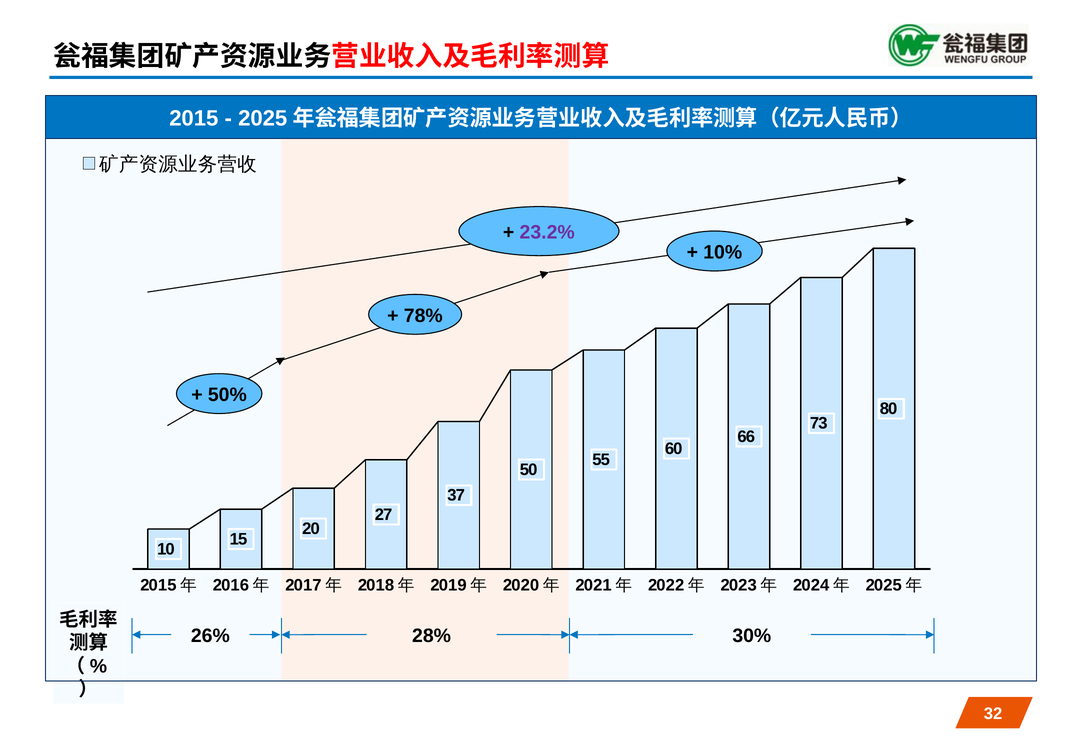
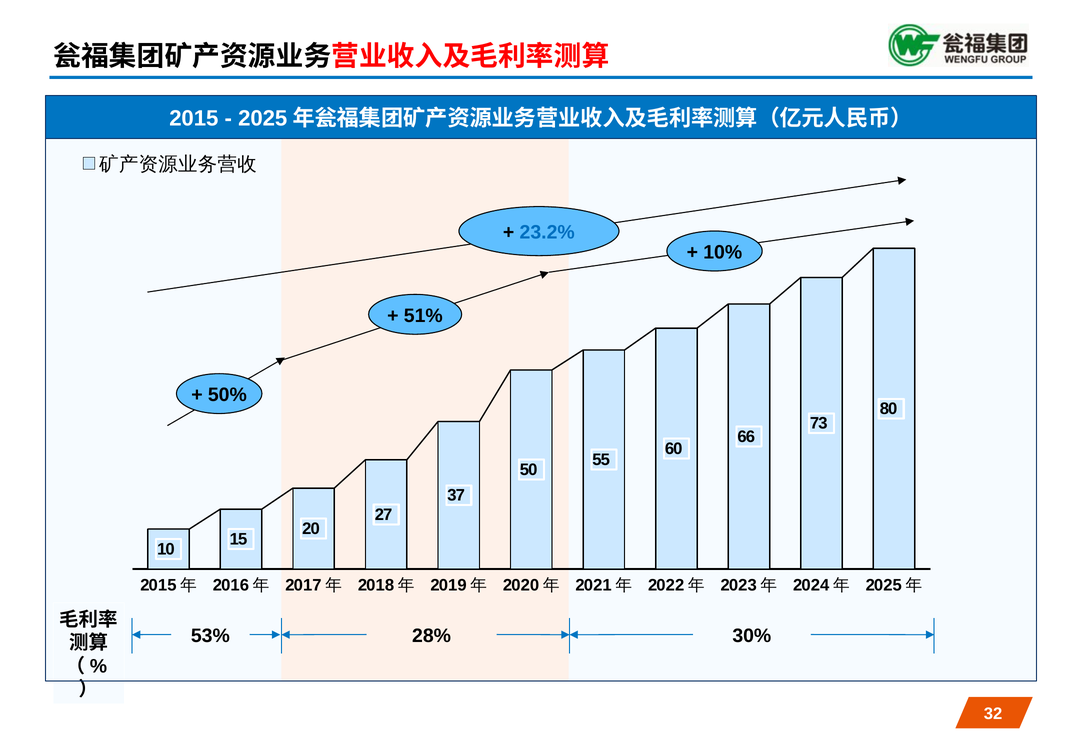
23.2% colour: purple -> blue
78%: 78% -> 51%
26%: 26% -> 53%
